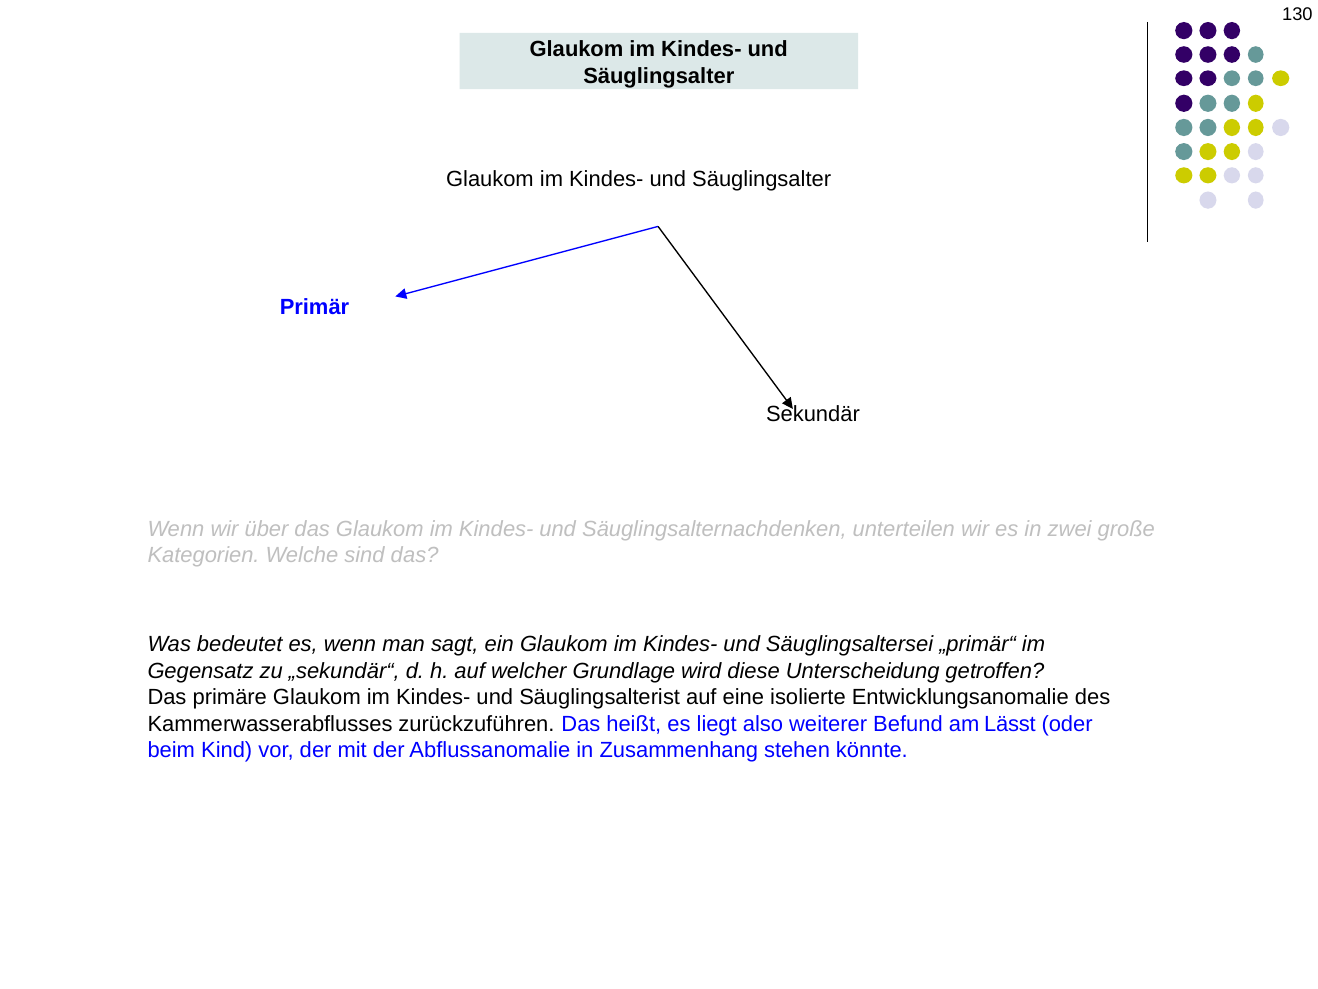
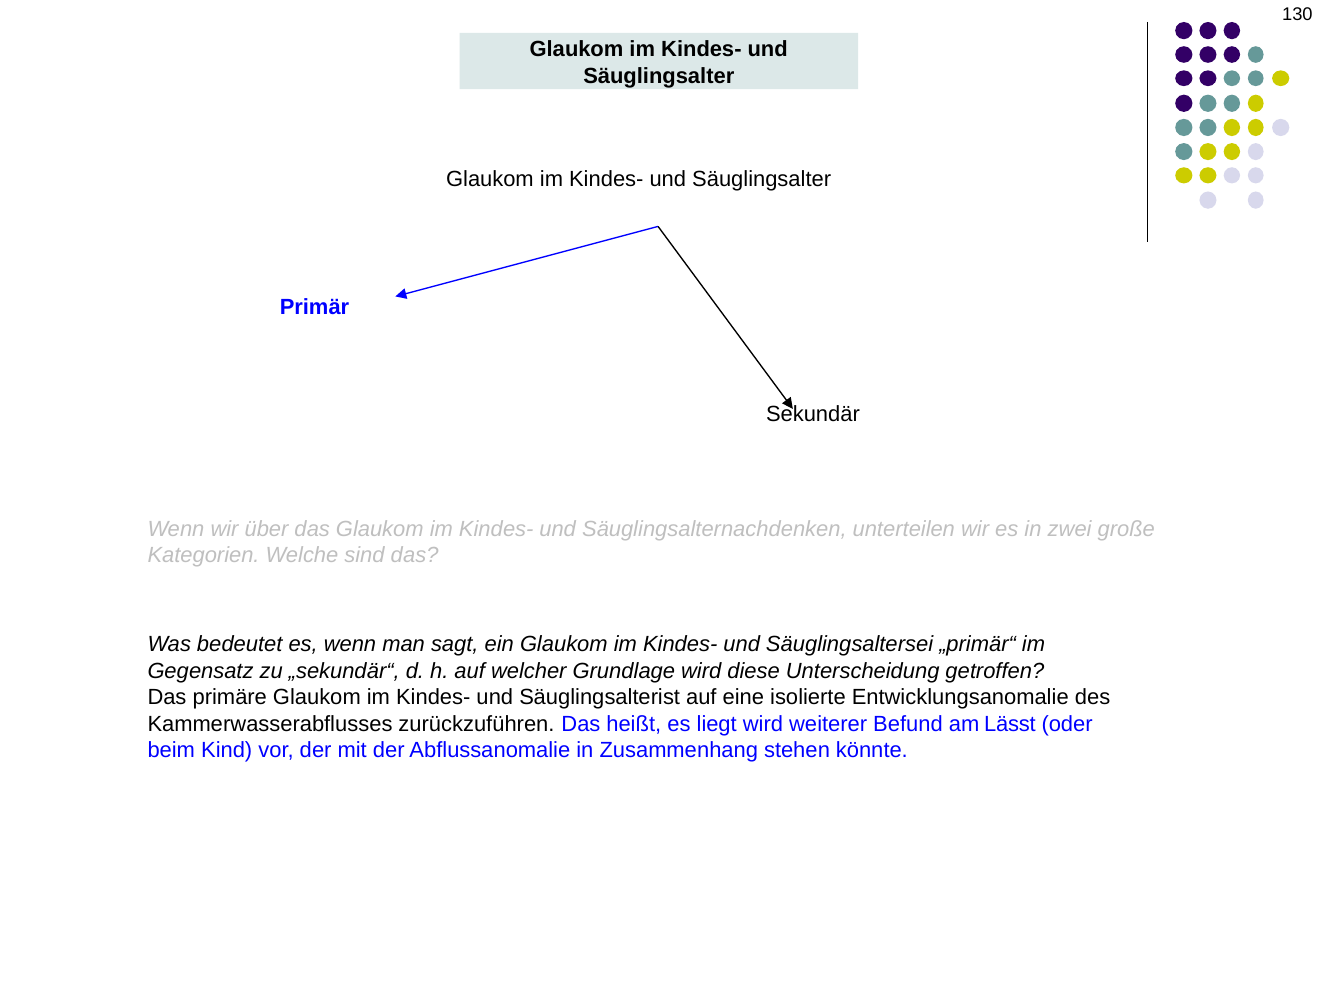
liegt also: also -> wird
